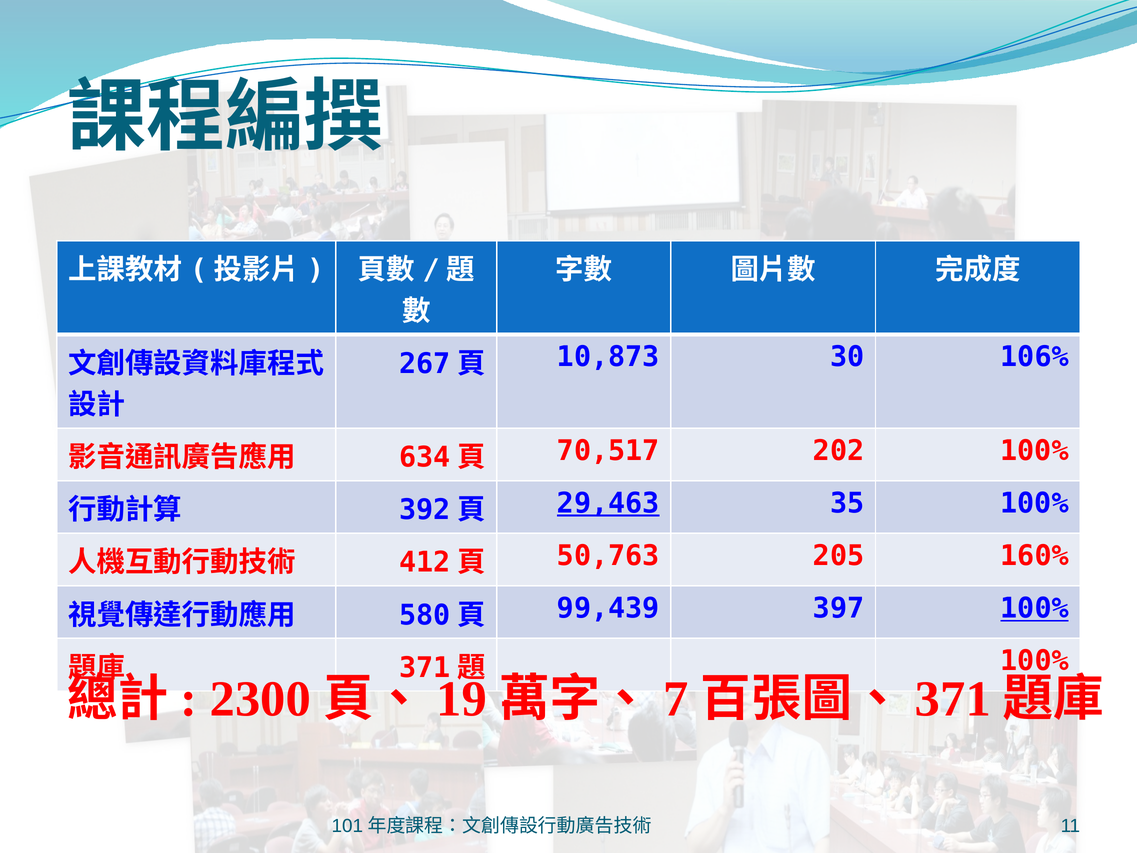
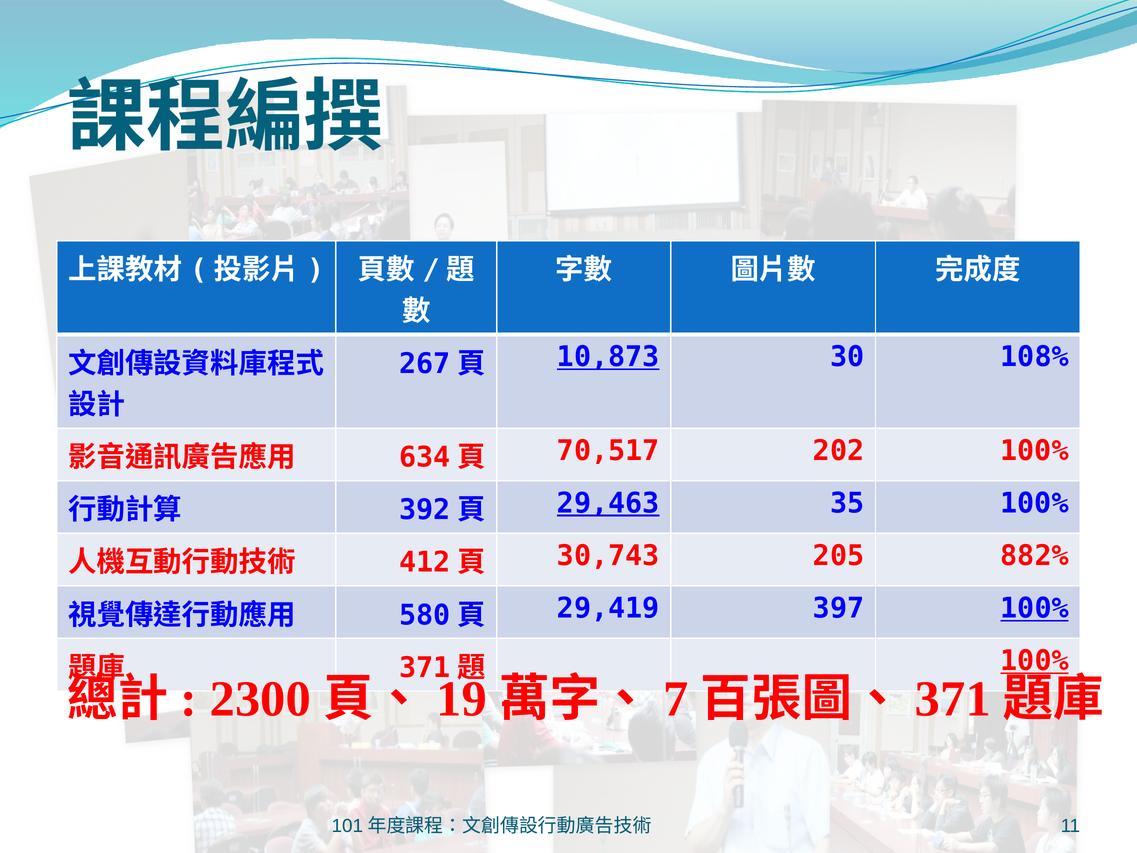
10,873 underline: none -> present
106%: 106% -> 108%
50,763: 50,763 -> 30,743
160%: 160% -> 882%
99,439: 99,439 -> 29,419
100% at (1035, 661) underline: none -> present
